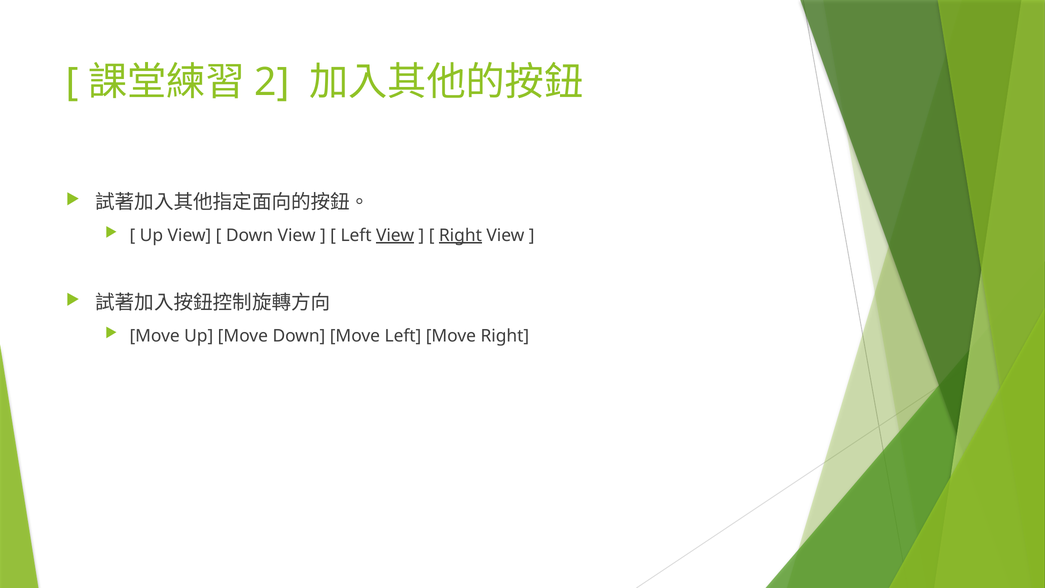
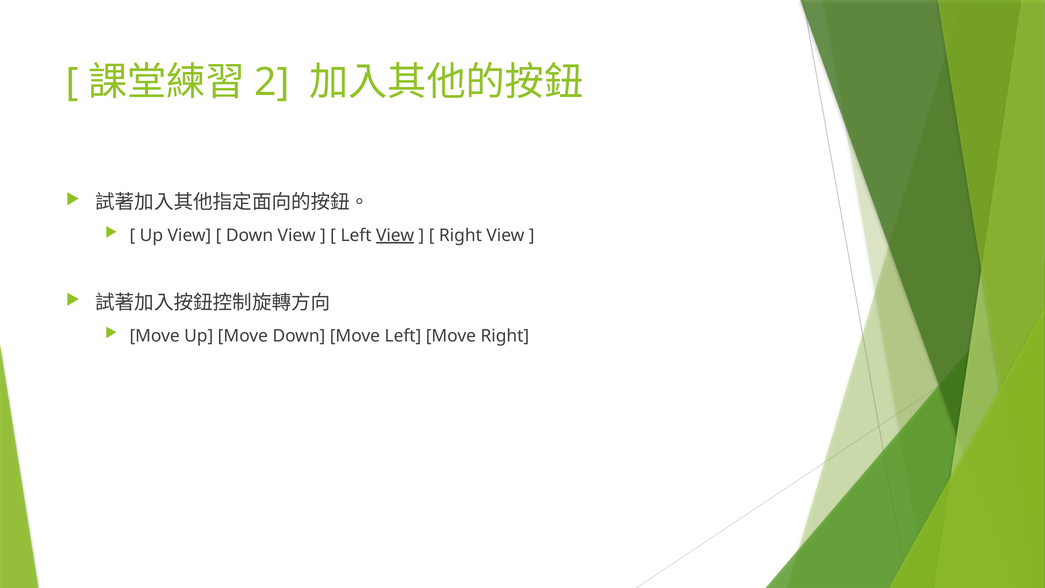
Right at (460, 235) underline: present -> none
